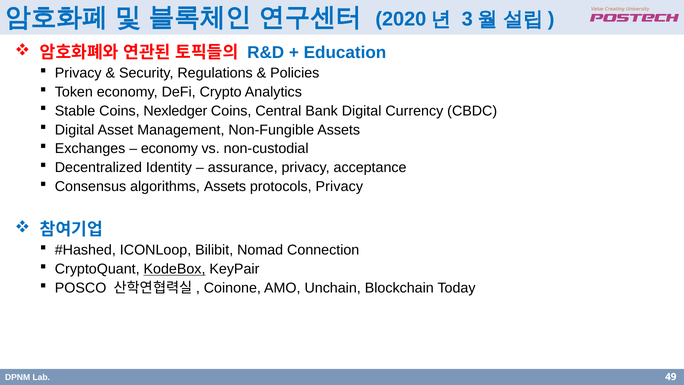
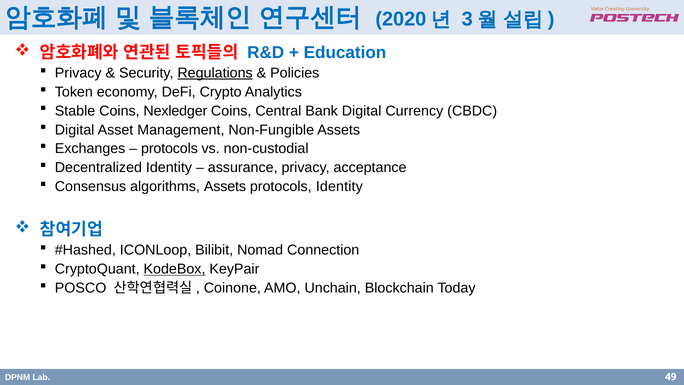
Regulations underline: none -> present
economy at (169, 149): economy -> protocols
protocols Privacy: Privacy -> Identity
